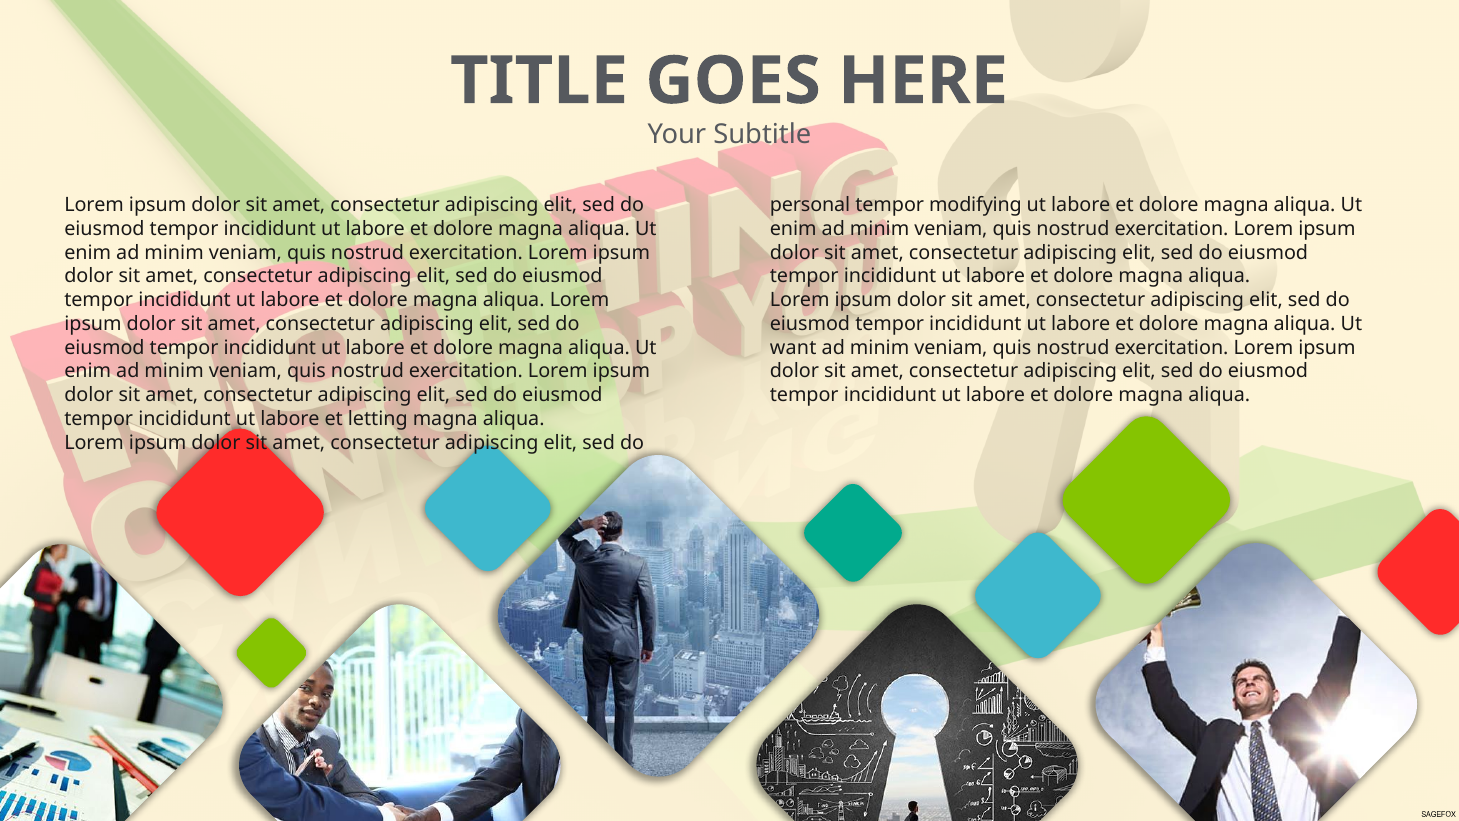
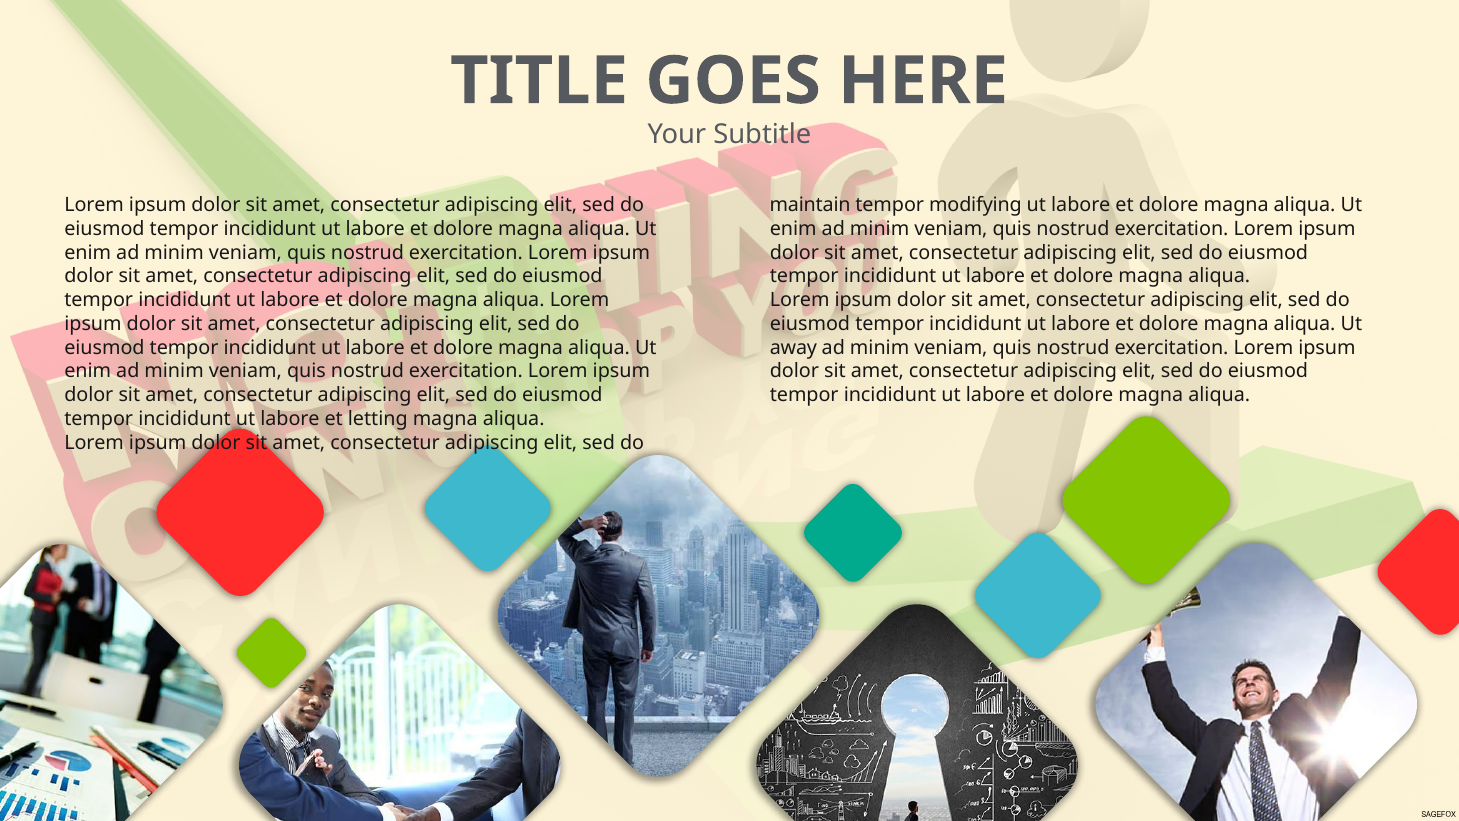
personal: personal -> maintain
want: want -> away
